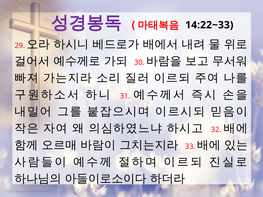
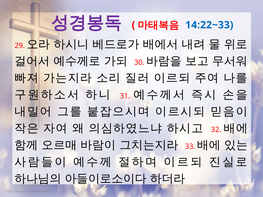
14:22~33 colour: black -> blue
